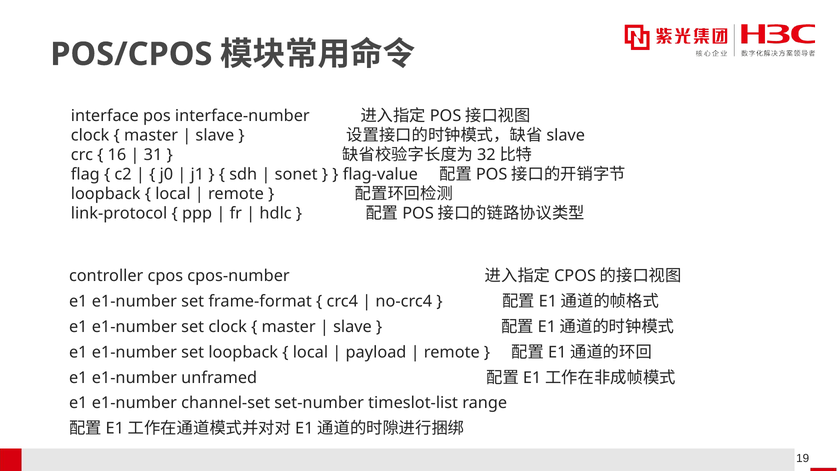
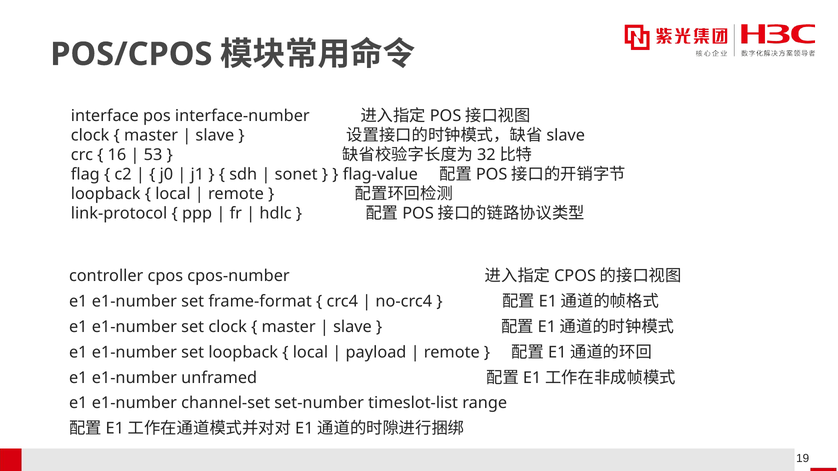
31: 31 -> 53
